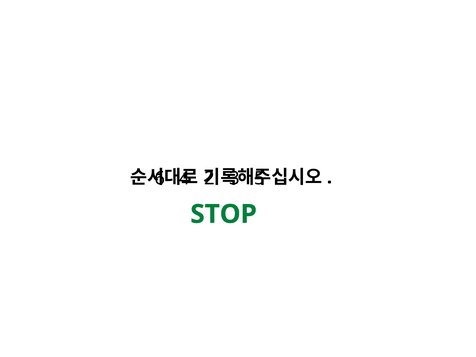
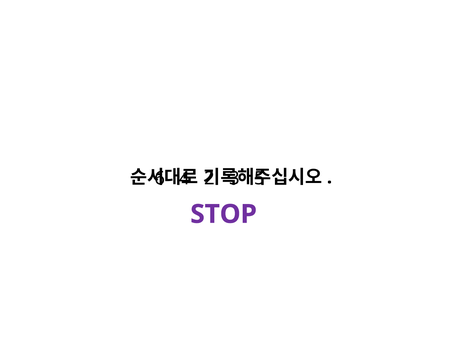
STOP colour: green -> purple
